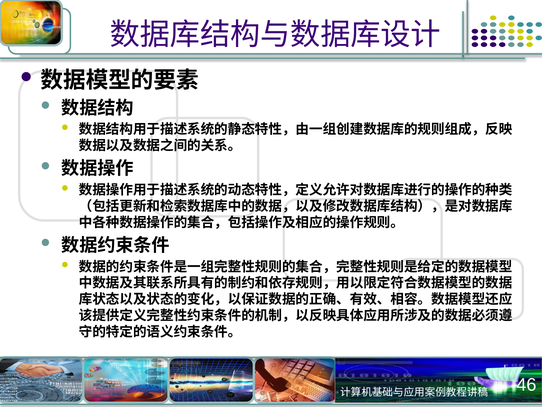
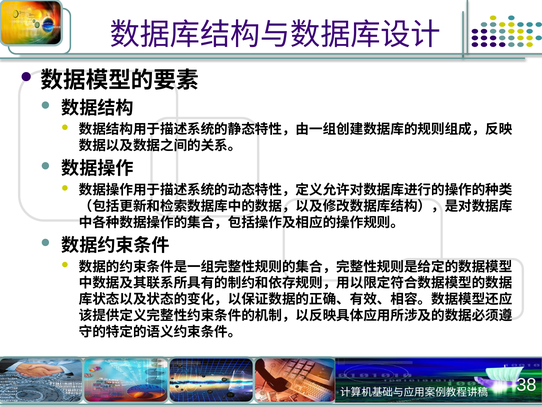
46: 46 -> 38
